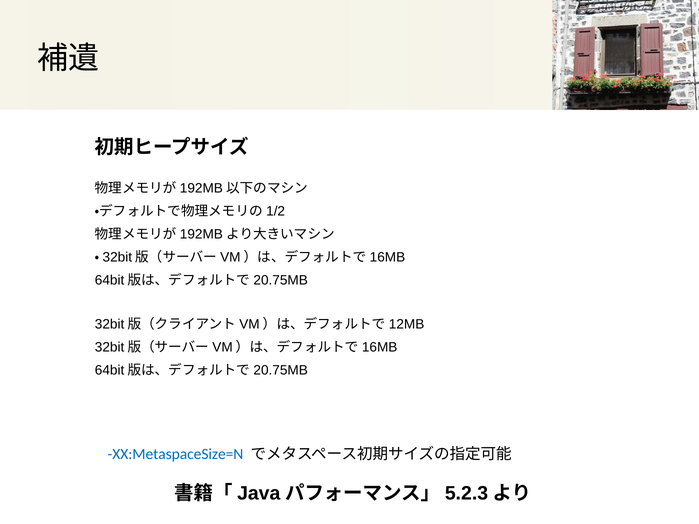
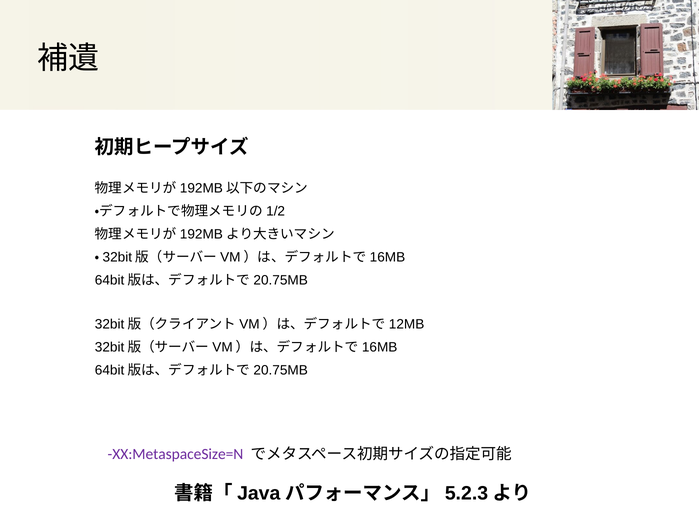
XX:MetaspaceSize=N colour: blue -> purple
